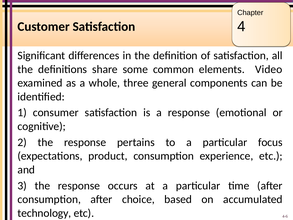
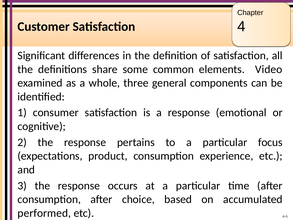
technology: technology -> performed
